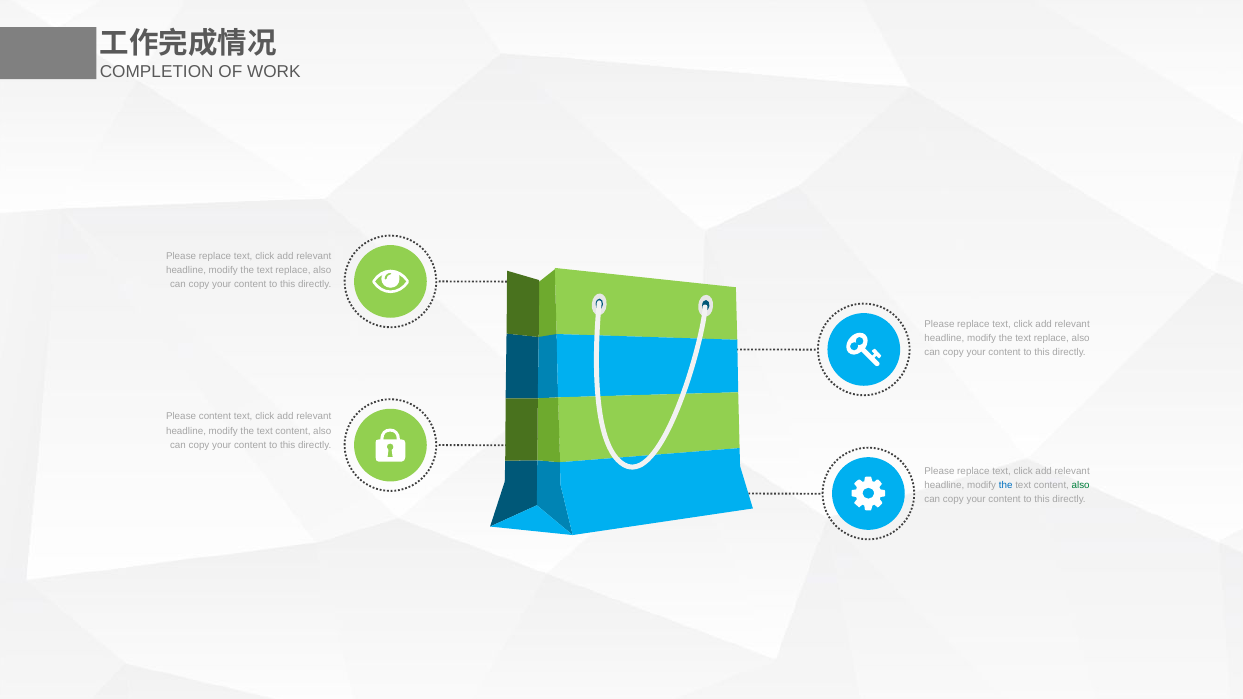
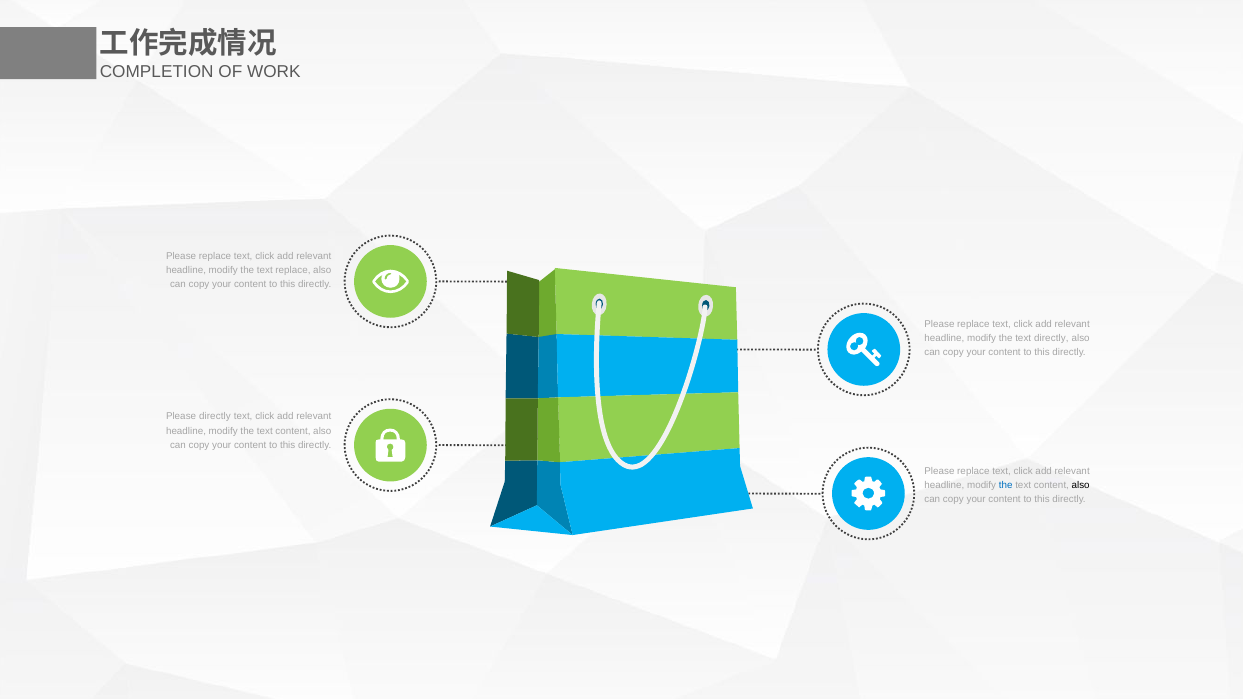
replace at (1051, 339): replace -> directly
Please content: content -> directly
also at (1081, 485) colour: green -> black
